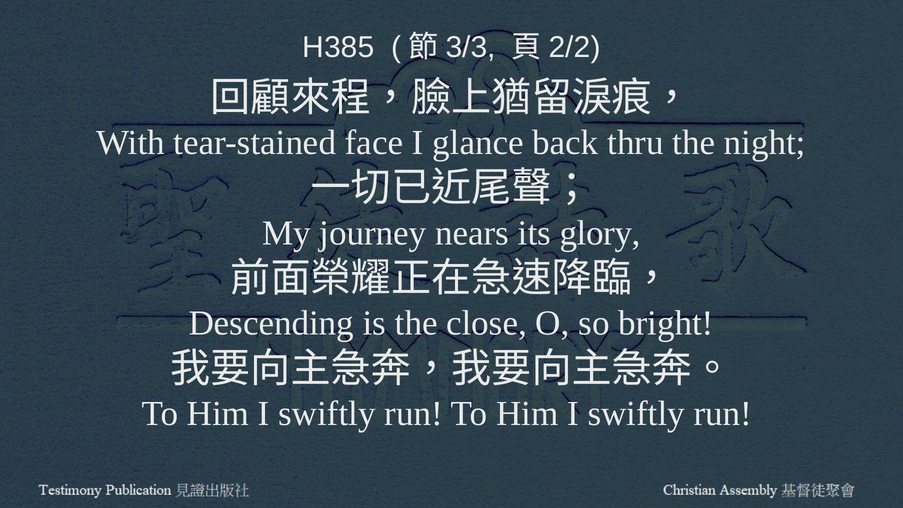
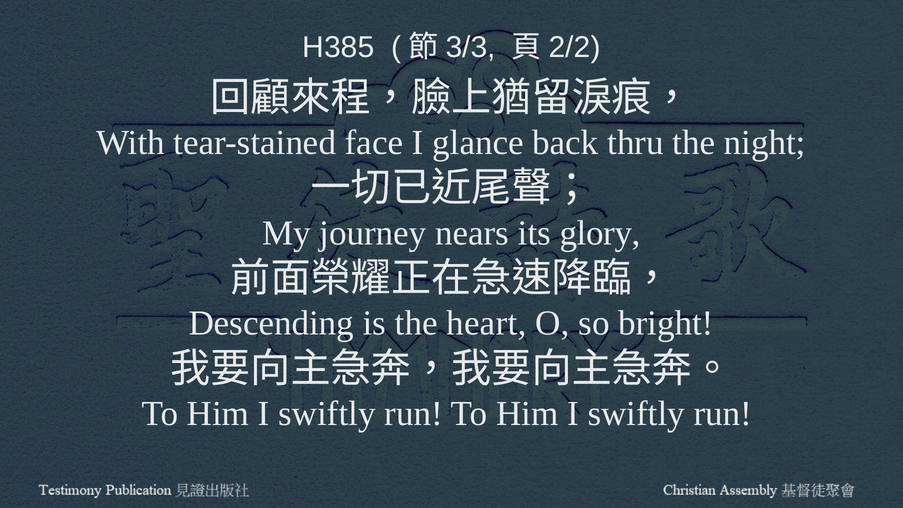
close: close -> heart
